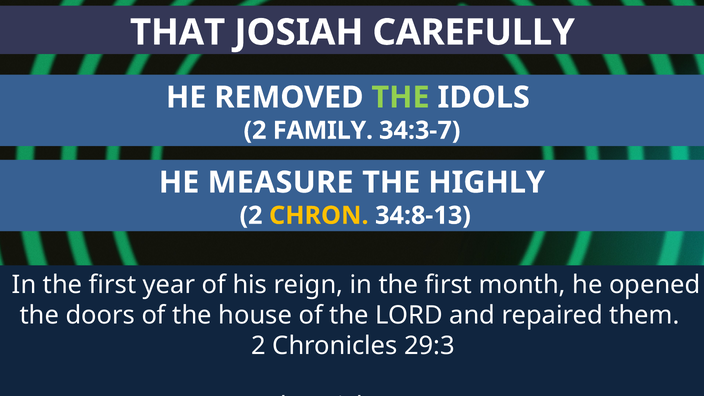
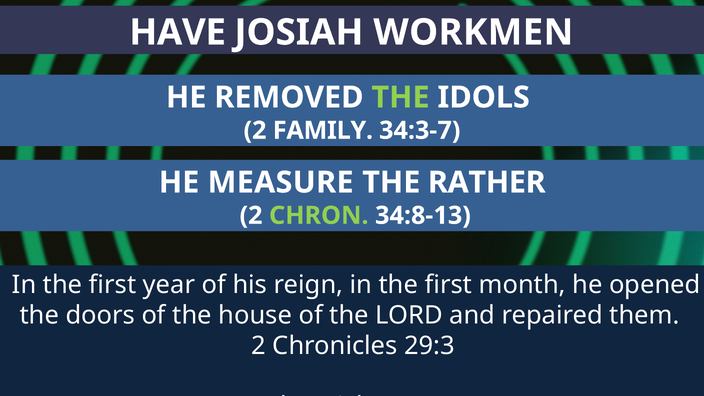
THAT: THAT -> HAVE
JOSIAH CAREFULLY: CAREFULLY -> WORKMEN
HIGHLY: HIGHLY -> RATHER
CHRON colour: yellow -> light green
